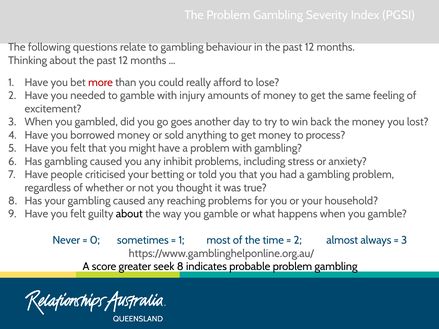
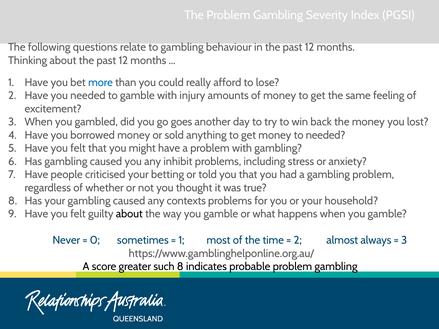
more colour: red -> blue
to process: process -> needed
reaching: reaching -> contexts
seek: seek -> such
